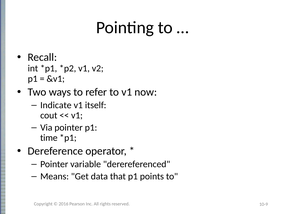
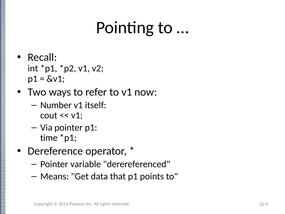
Indicate: Indicate -> Number
